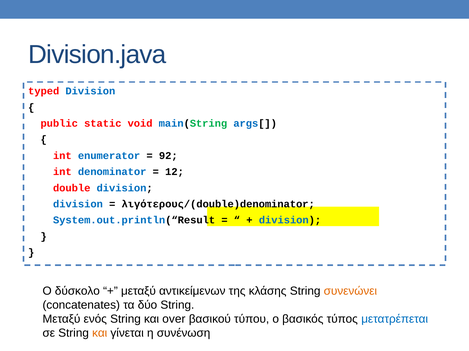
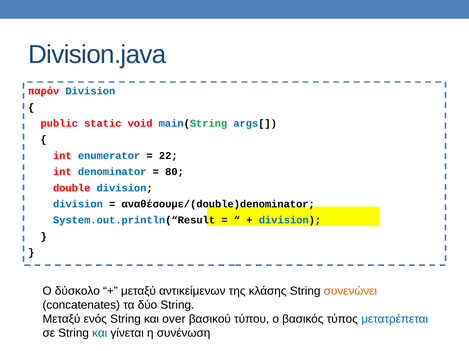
typed: typed -> παρόν
92: 92 -> 22
12: 12 -> 80
λιγότερους/(double)denominator: λιγότερους/(double)denominator -> αναθέσουμε/(double)denominator
και at (100, 334) colour: orange -> blue
